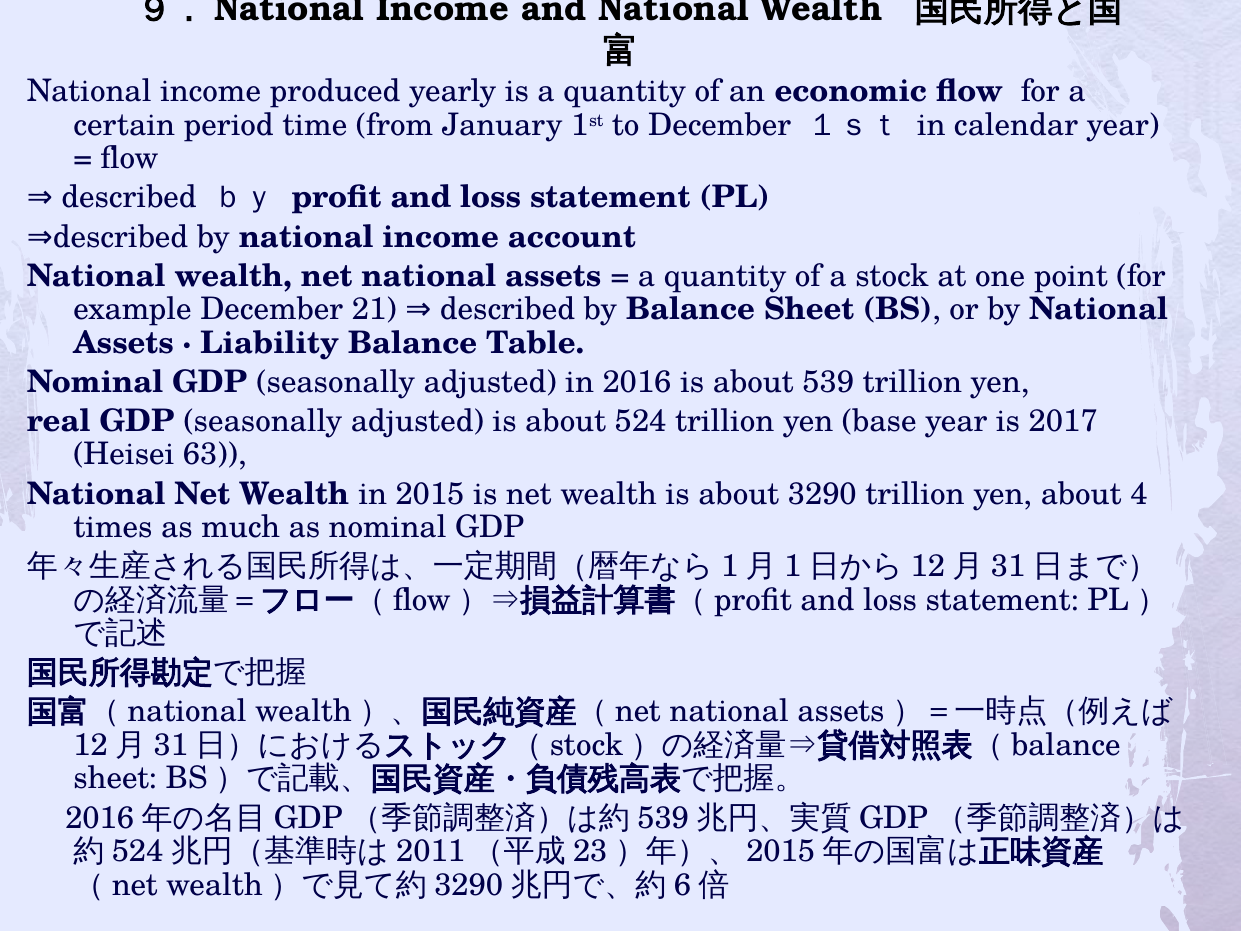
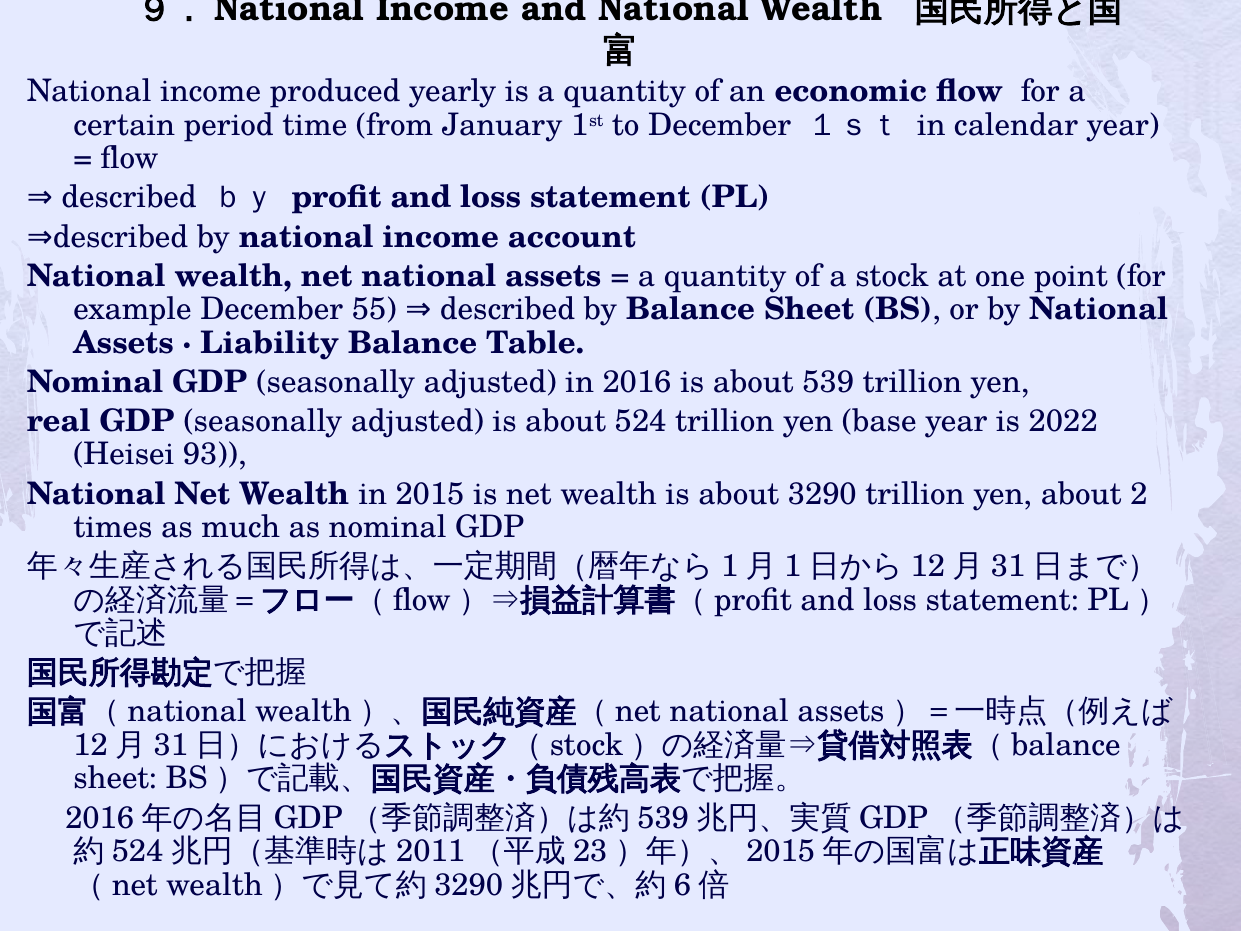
21: 21 -> 55
2017: 2017 -> 2022
63: 63 -> 93
4: 4 -> 2
